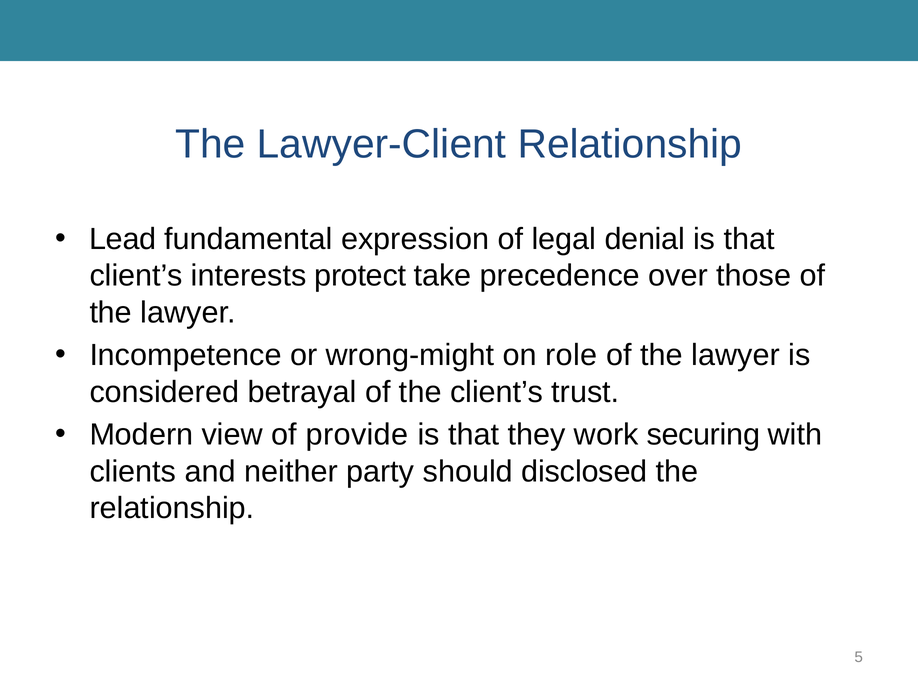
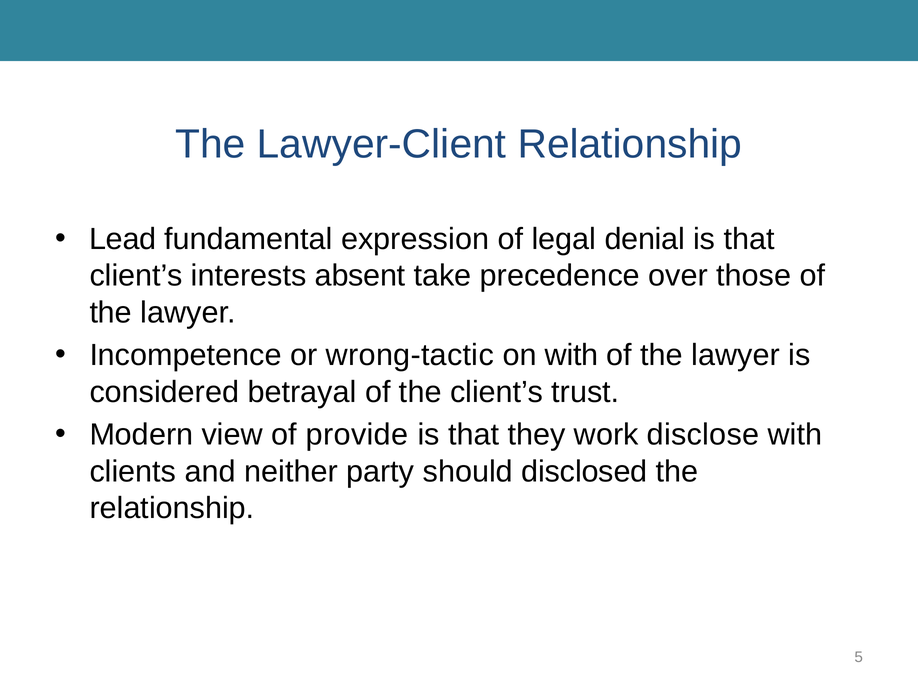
protect: protect -> absent
wrong-might: wrong-might -> wrong-tactic
on role: role -> with
securing: securing -> disclose
